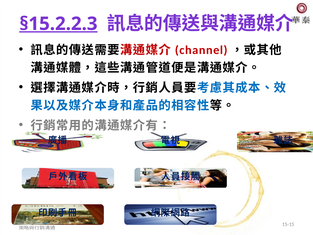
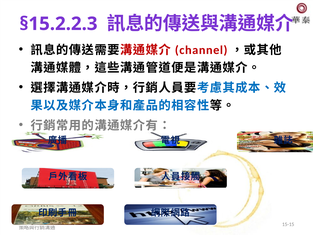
§15.2.2.3 underline: present -> none
